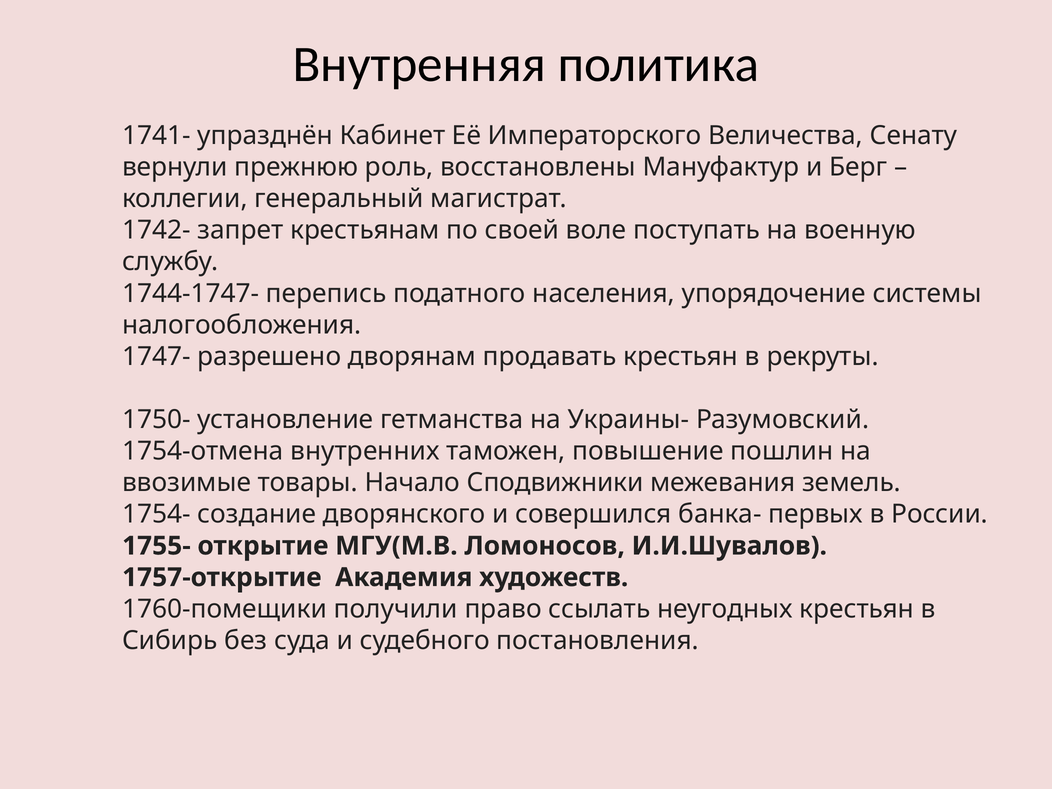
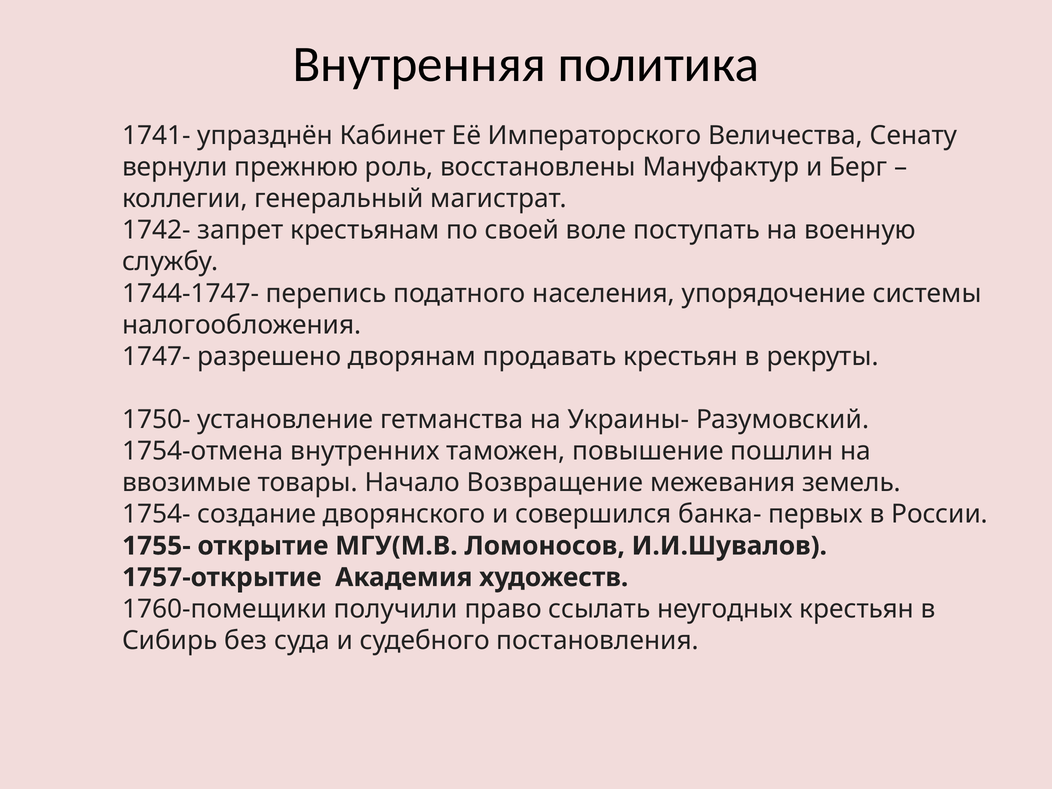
Сподвижники: Сподвижники -> Возвращение
